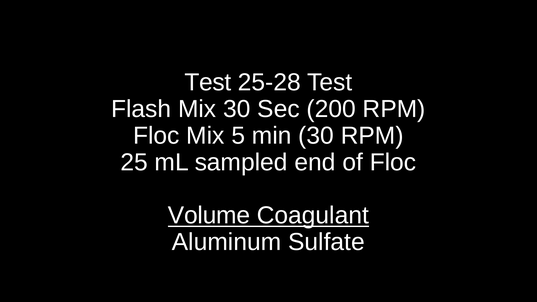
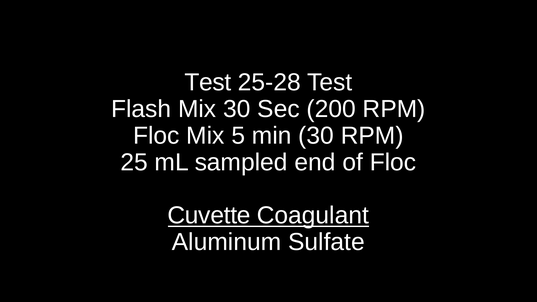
Volume: Volume -> Cuvette
